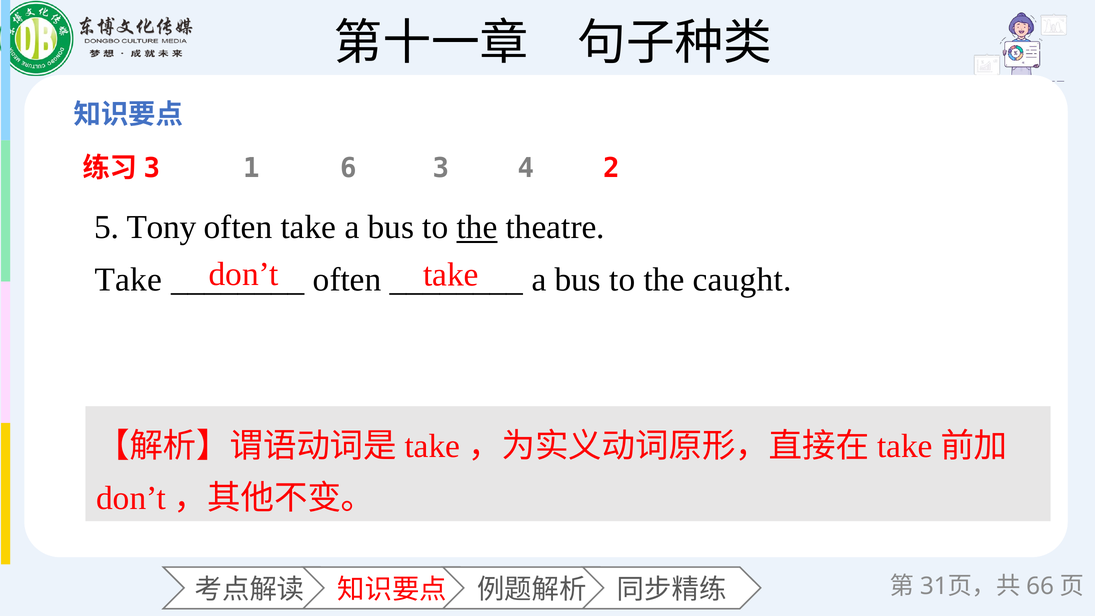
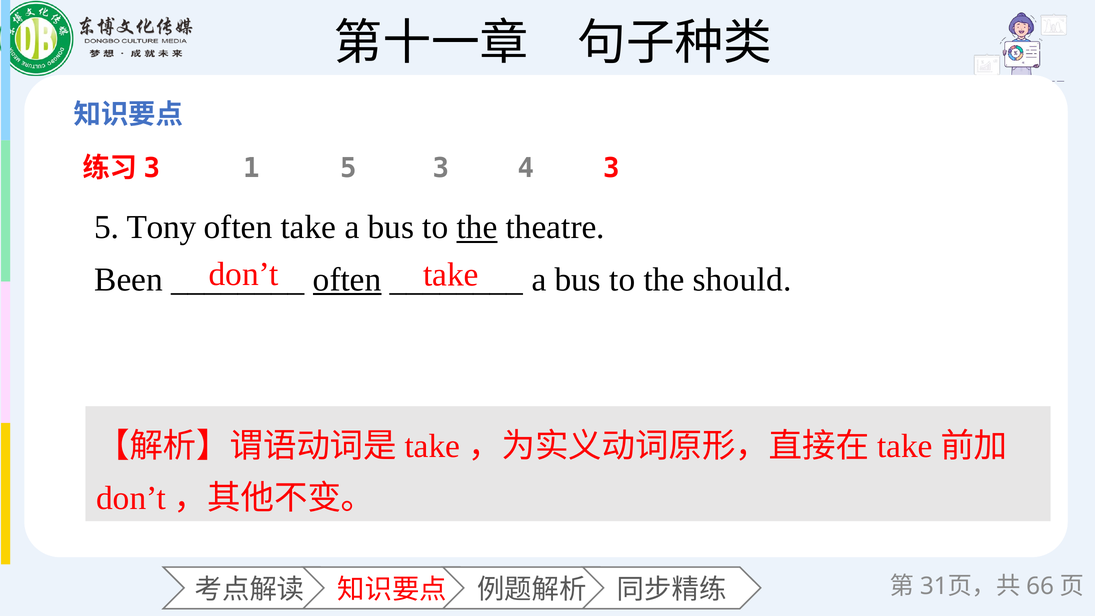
1 6: 6 -> 5
4 2: 2 -> 3
Take at (128, 280): Take -> Been
often at (347, 280) underline: none -> present
caught: caught -> should
